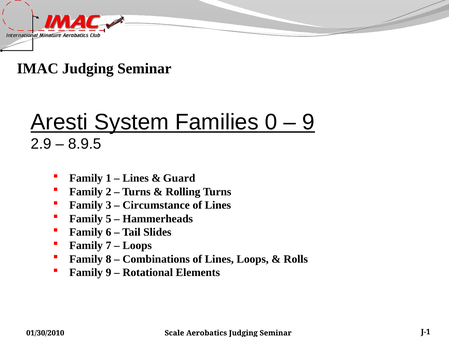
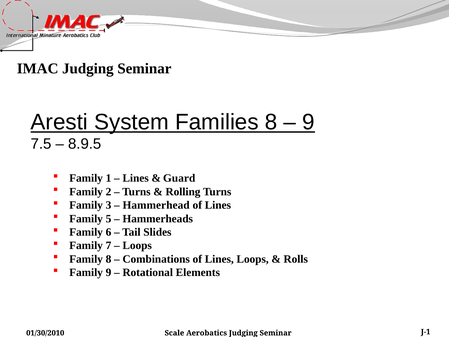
Families 0: 0 -> 8
2.9: 2.9 -> 7.5
Circumstance: Circumstance -> Hammerhead
